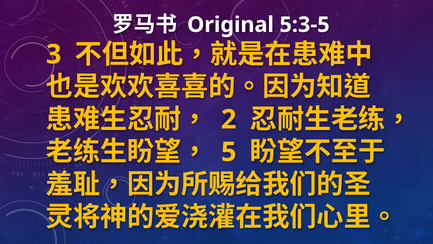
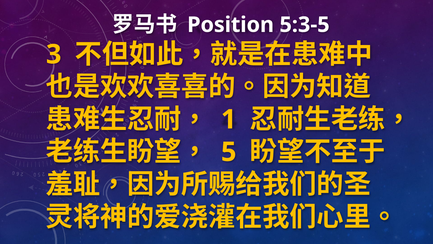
Original: Original -> Position
2: 2 -> 1
